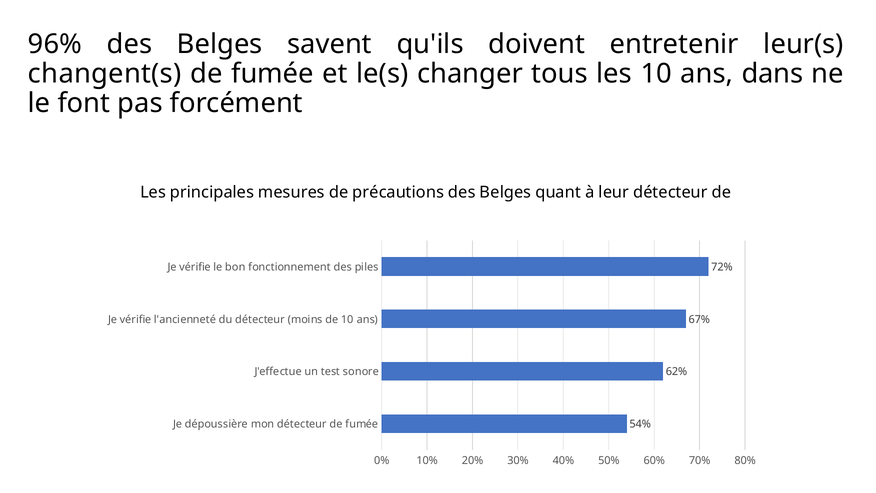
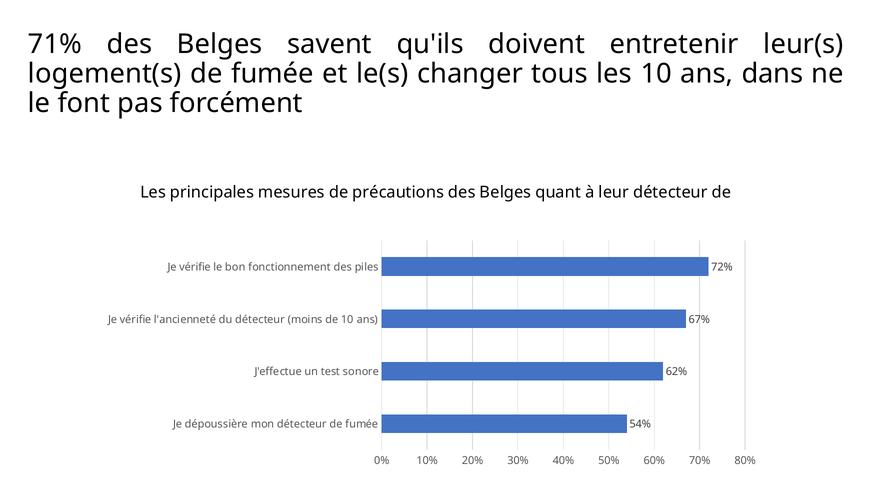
96%: 96% -> 71%
changent(s: changent(s -> logement(s
